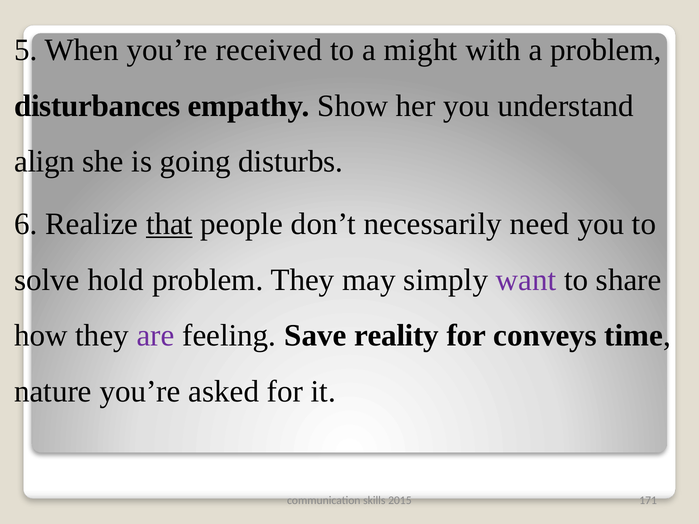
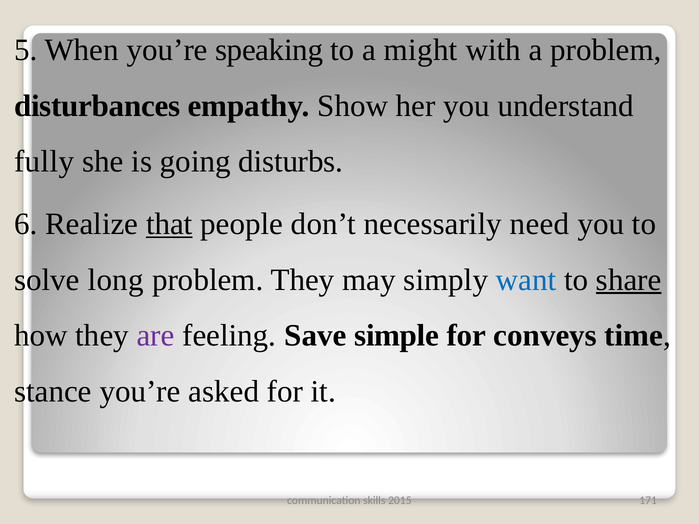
received: received -> speaking
align: align -> fully
hold: hold -> long
want colour: purple -> blue
share underline: none -> present
reality: reality -> simple
nature: nature -> stance
